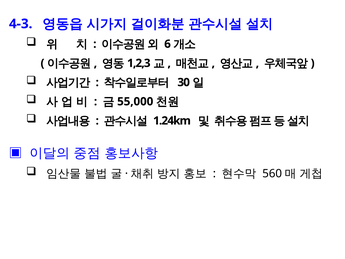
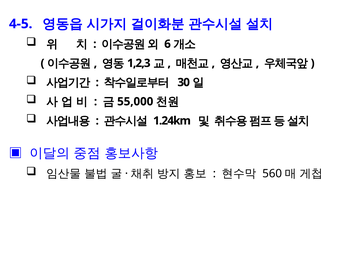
4-3: 4-3 -> 4-5
